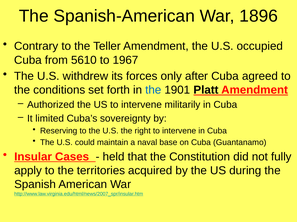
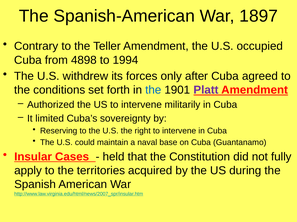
1896: 1896 -> 1897
5610: 5610 -> 4898
1967: 1967 -> 1994
Platt colour: black -> purple
